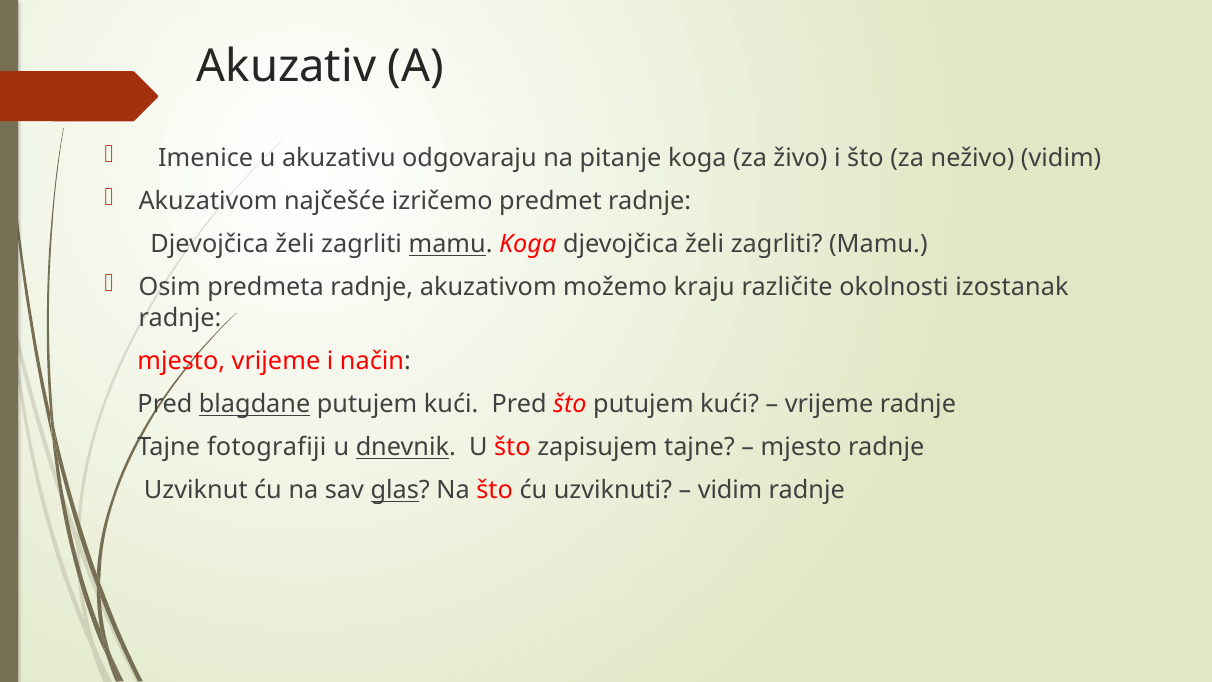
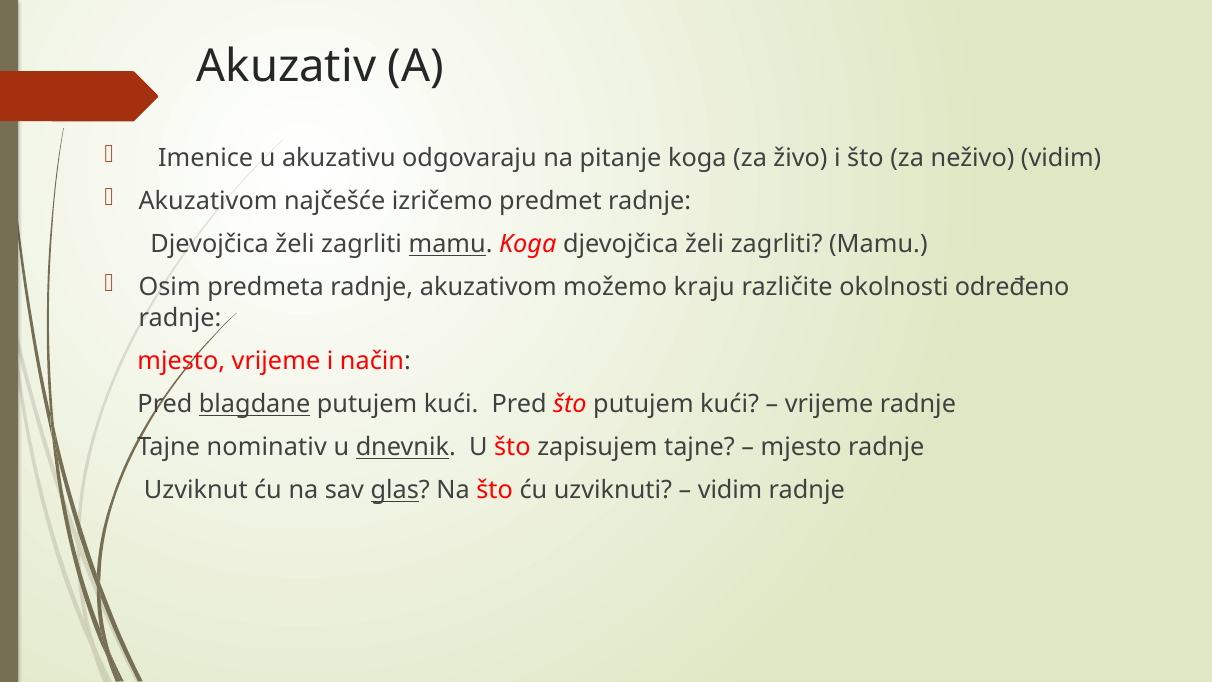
izostanak: izostanak -> određeno
fotografiji: fotografiji -> nominativ
